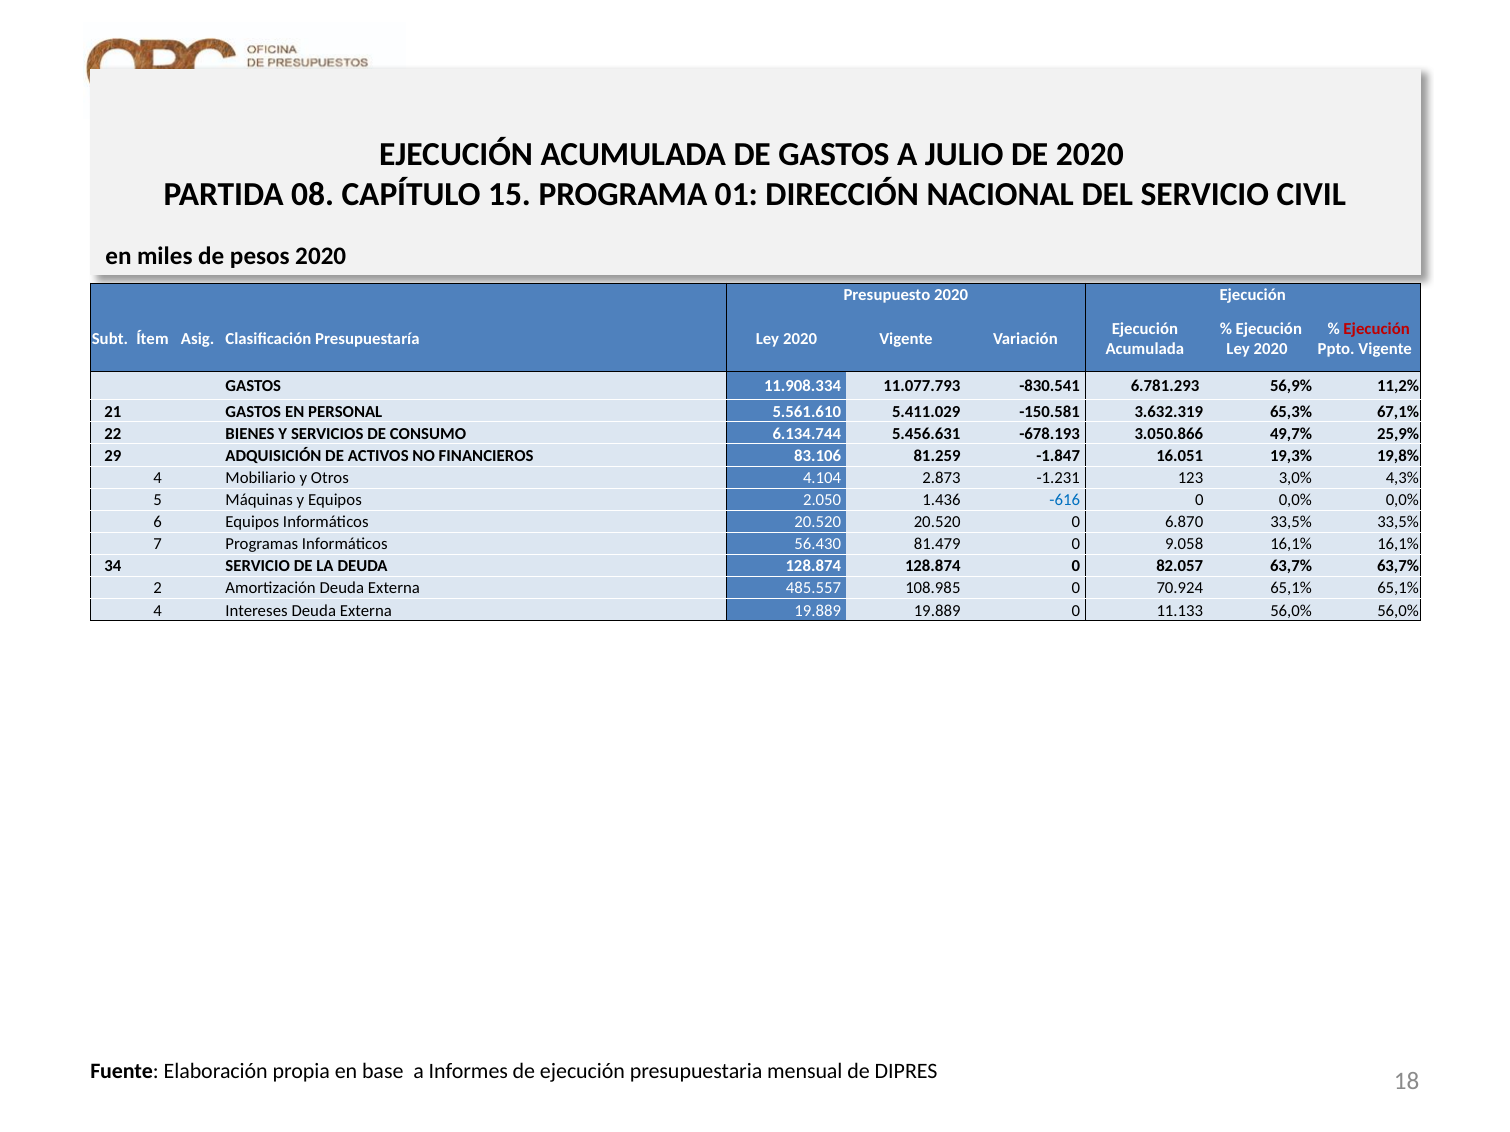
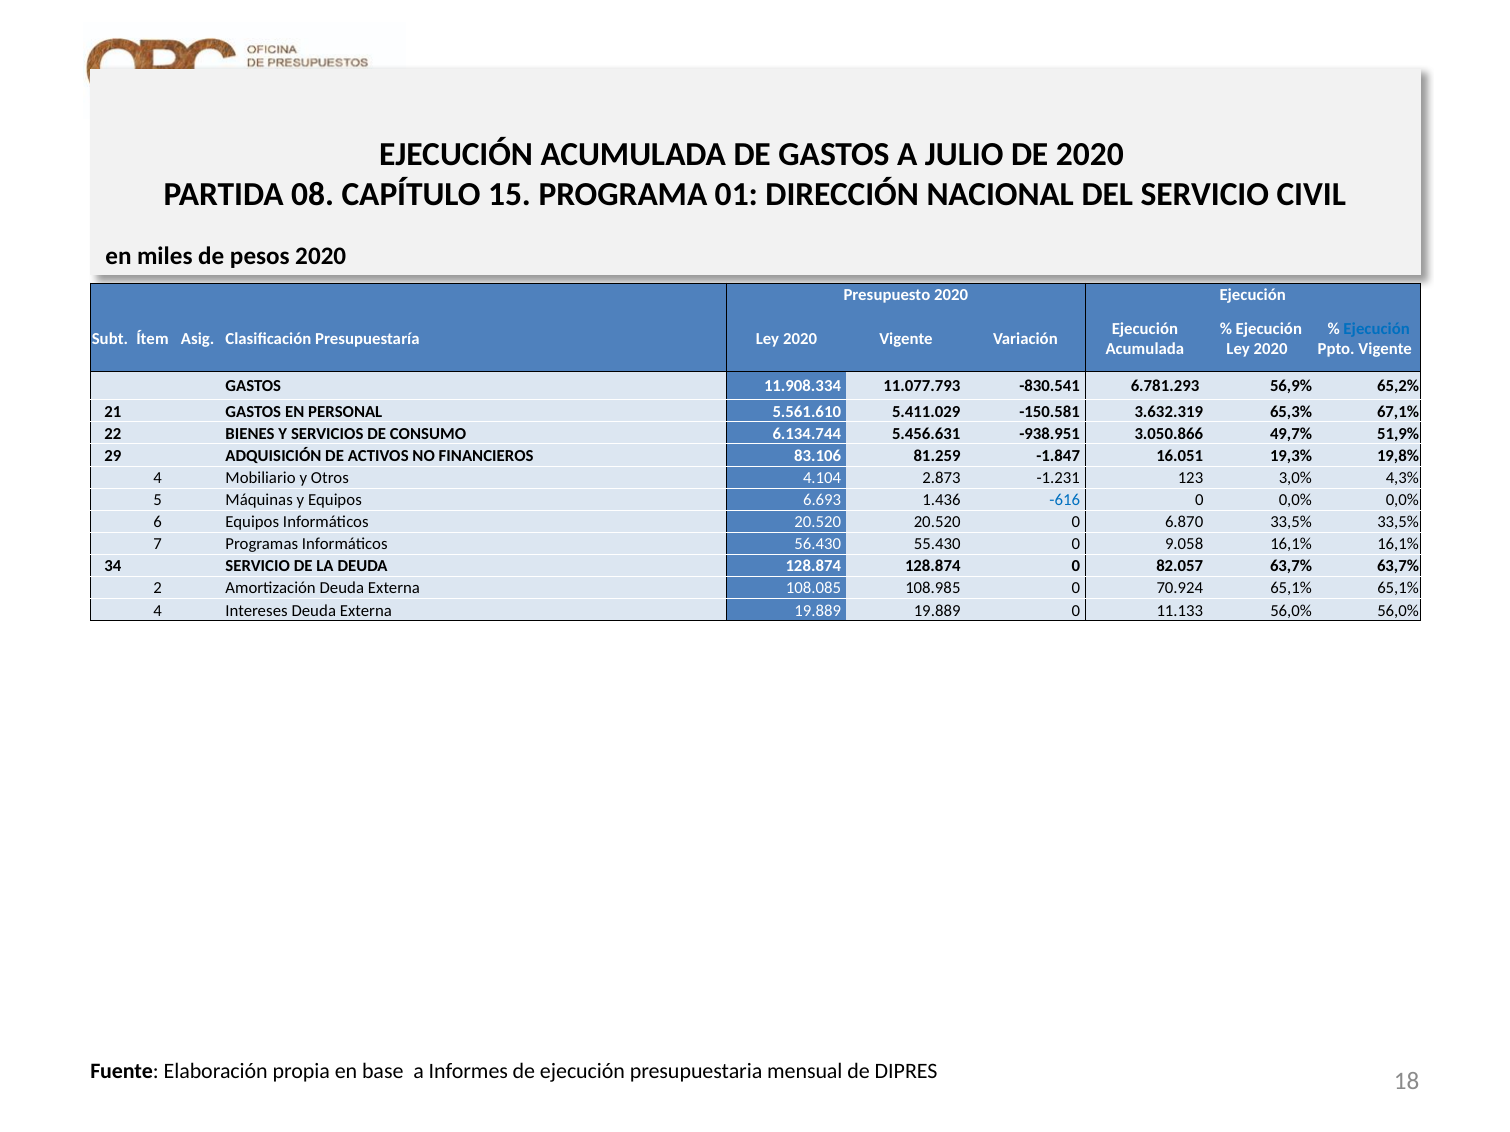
Ejecución at (1377, 329) colour: red -> blue
11,2%: 11,2% -> 65,2%
-678.193: -678.193 -> -938.951
25,9%: 25,9% -> 51,9%
2.050: 2.050 -> 6.693
81.479: 81.479 -> 55.430
485.557: 485.557 -> 108.085
